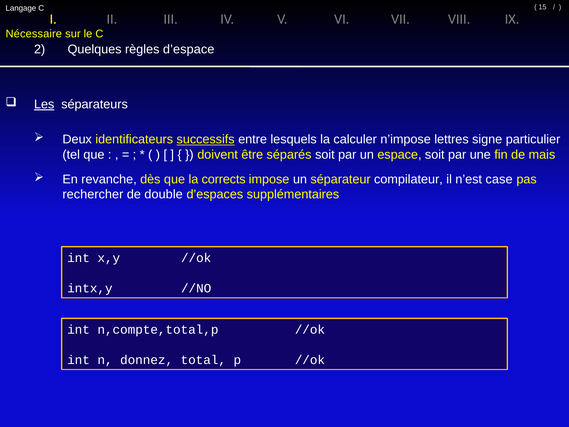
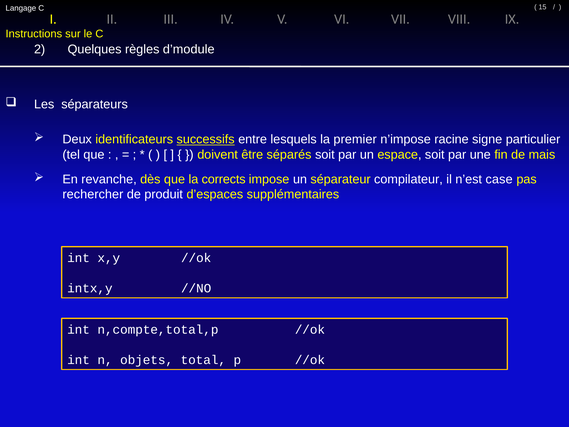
Nécessaire: Nécessaire -> Instructions
d’espace: d’espace -> d’module
Les underline: present -> none
calculer: calculer -> premier
lettres: lettres -> racine
double: double -> produit
donnez: donnez -> objets
